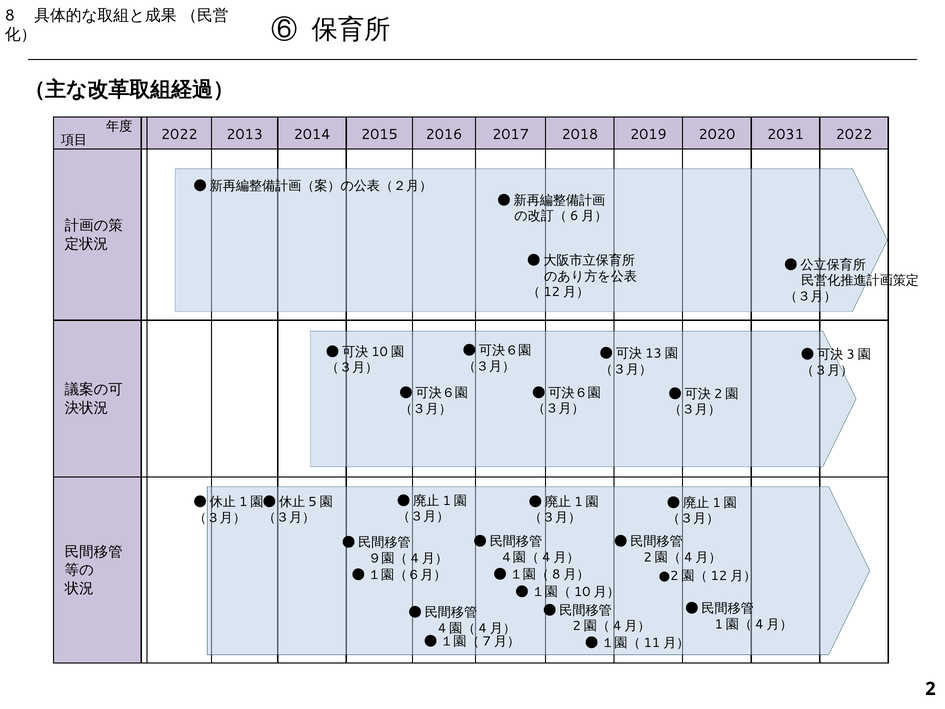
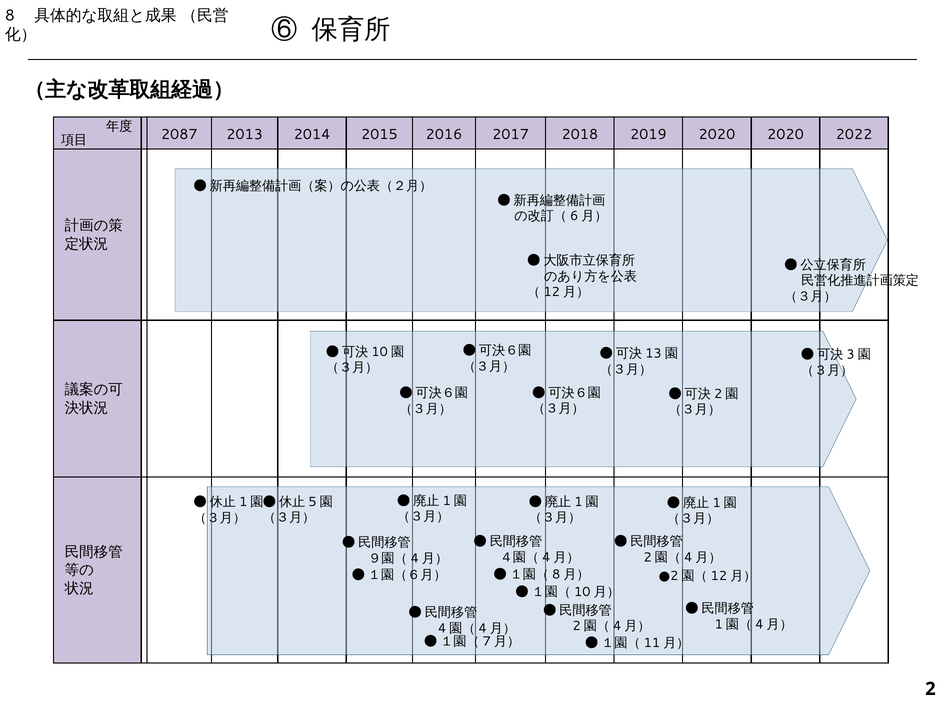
2022 at (179, 134): 2022 -> 2087
2020 2031: 2031 -> 2020
